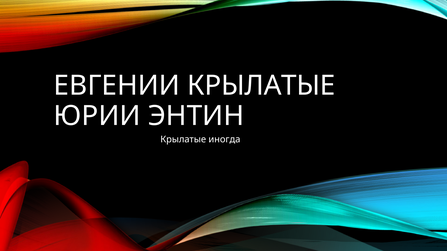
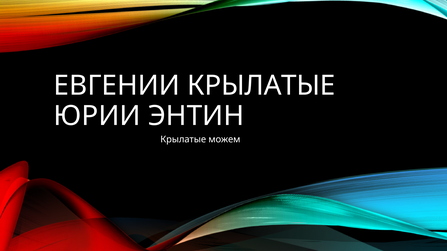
иногда: иногда -> можем
